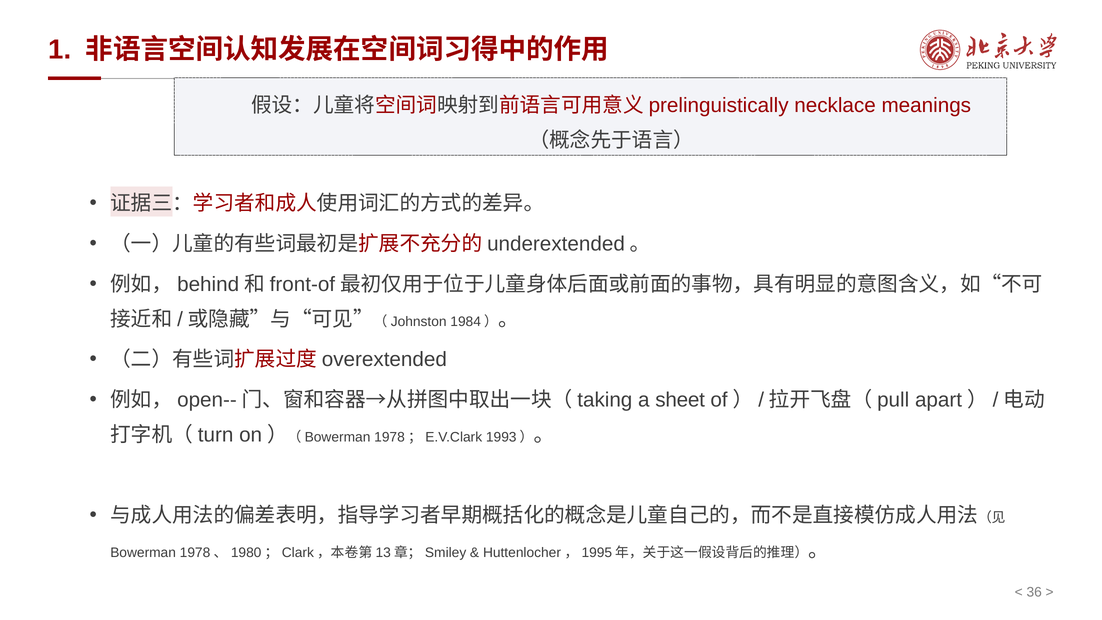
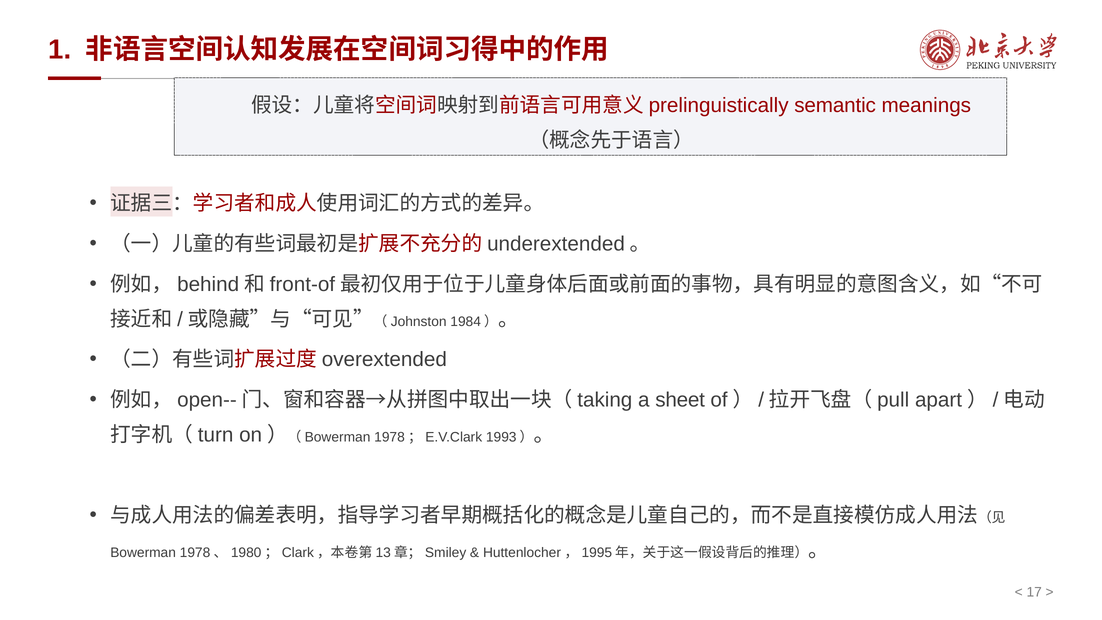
necklace: necklace -> semantic
36: 36 -> 17
